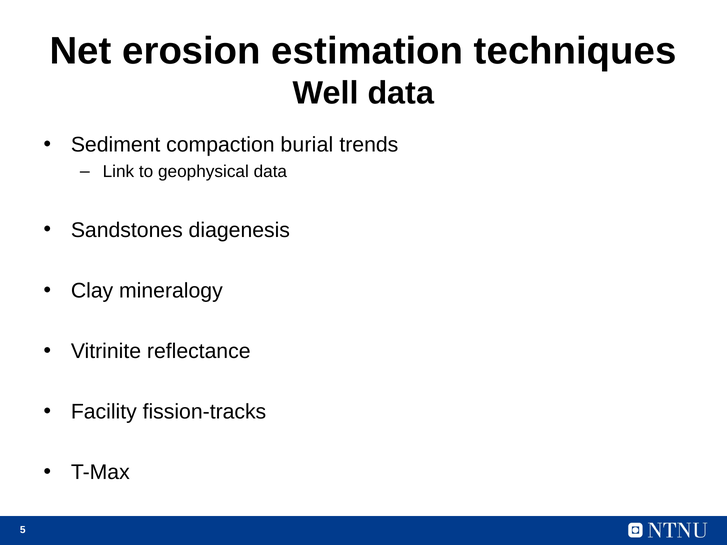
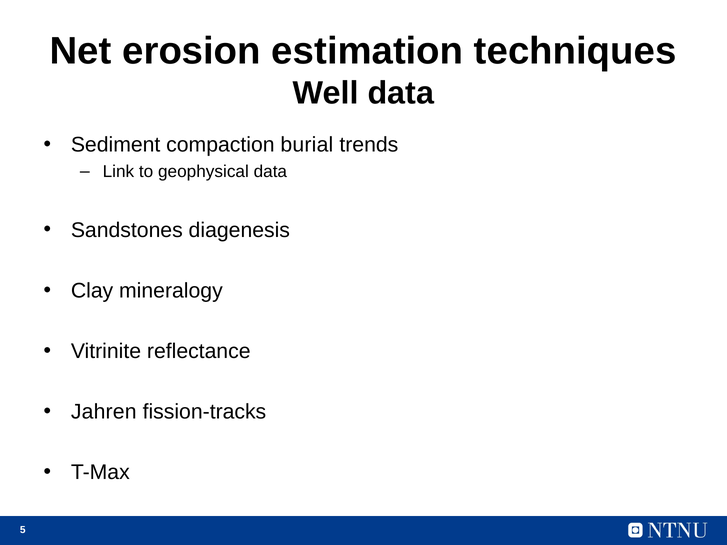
Facility: Facility -> Jahren
